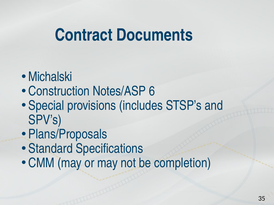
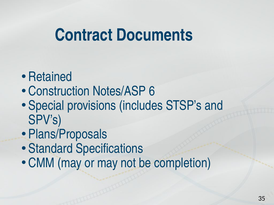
Michalski: Michalski -> Retained
